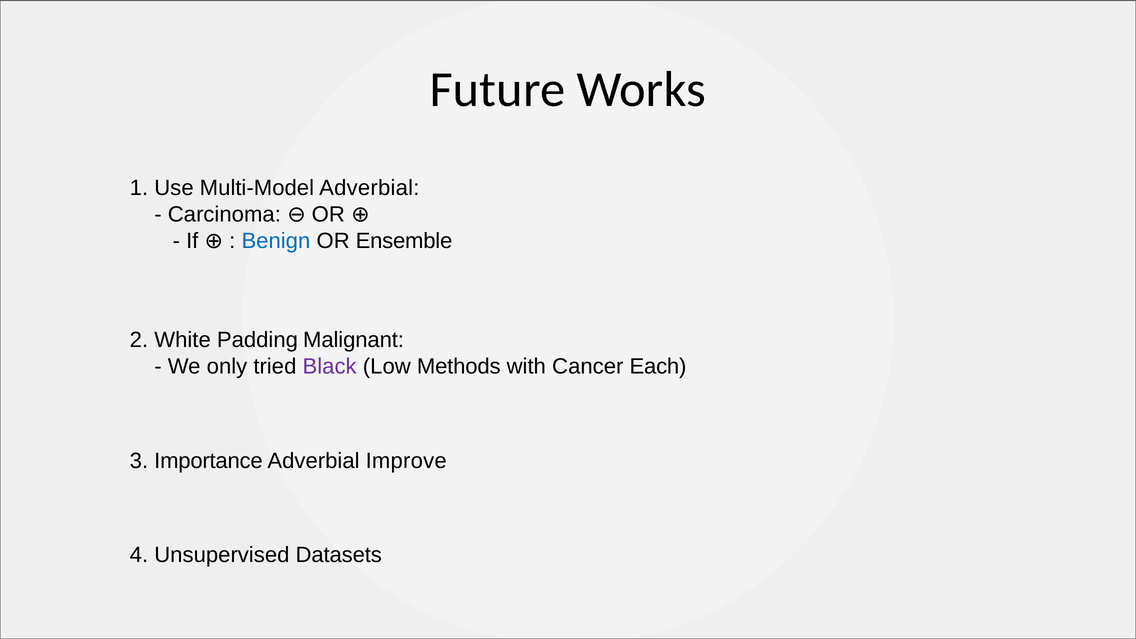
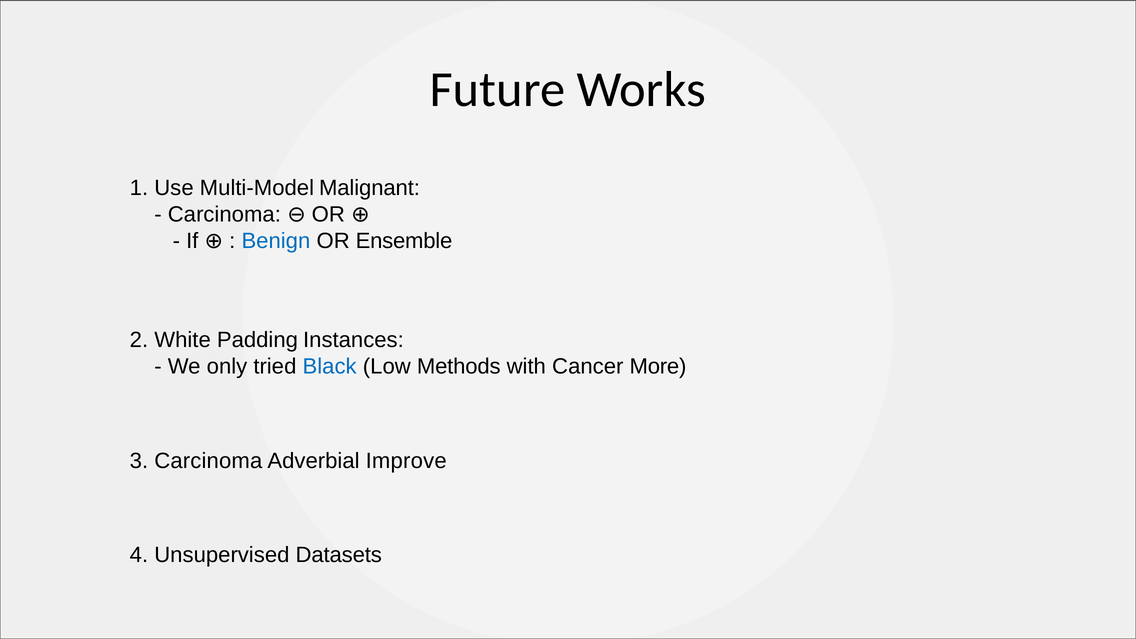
Multi-Model Adverbial: Adverbial -> Malignant
Malignant: Malignant -> Instances
Black colour: purple -> blue
Each: Each -> More
3 Importance: Importance -> Carcinoma
